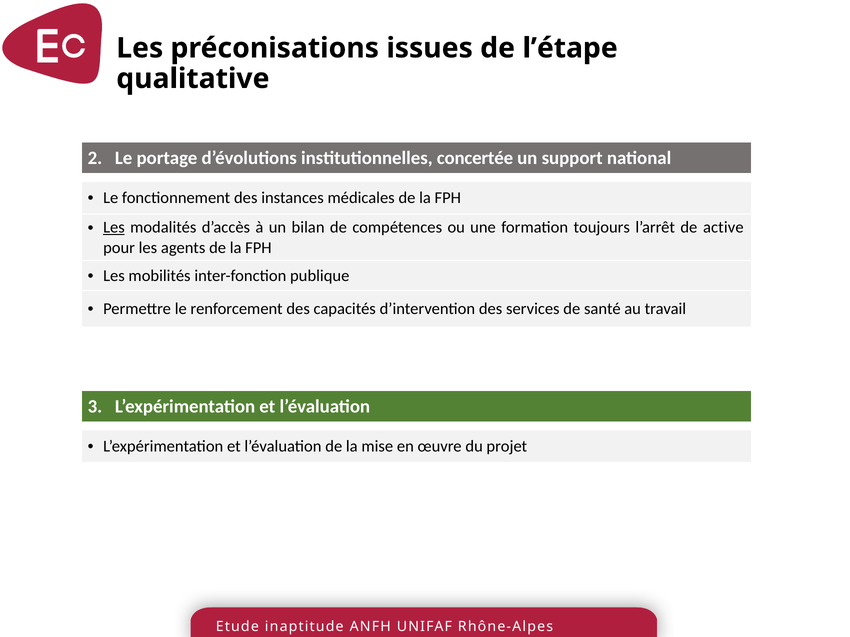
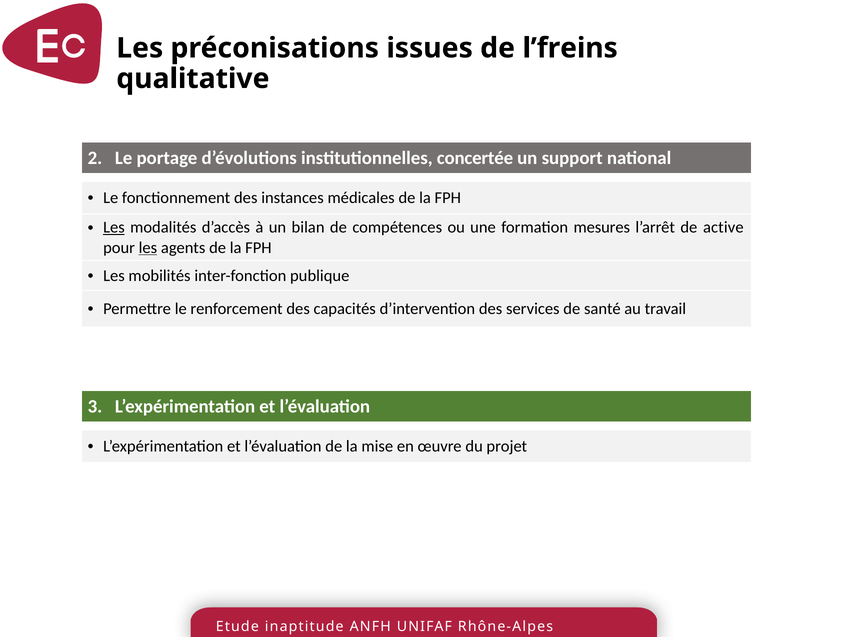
l’étape: l’étape -> l’freins
toujours: toujours -> mesures
les at (148, 248) underline: none -> present
